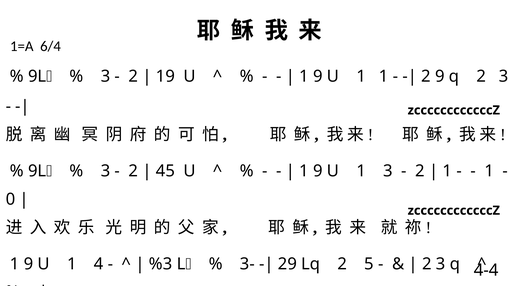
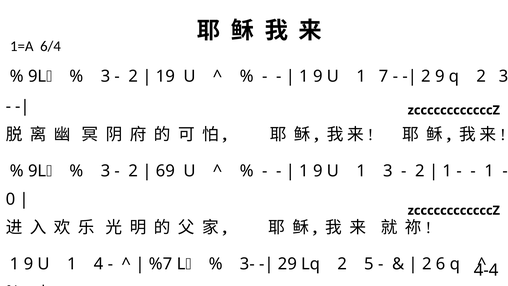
1 1: 1 -> 7
45: 45 -> 69
%3: %3 -> %7
3 at (441, 264): 3 -> 6
